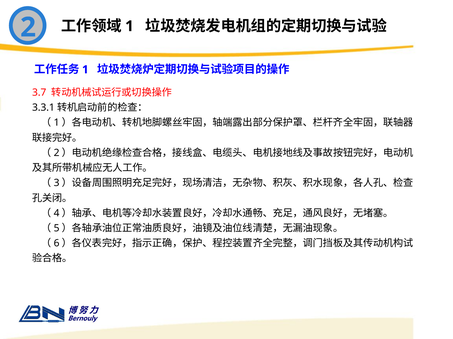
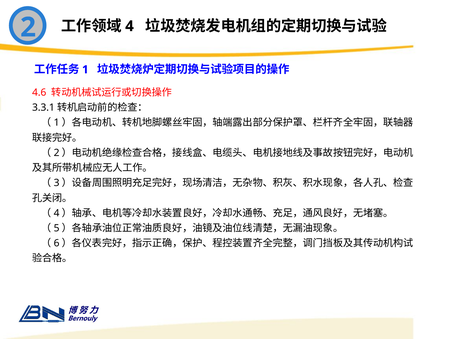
1 at (129, 26): 1 -> 4
3.7: 3.7 -> 4.6
